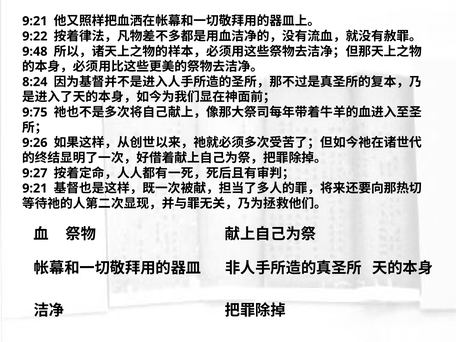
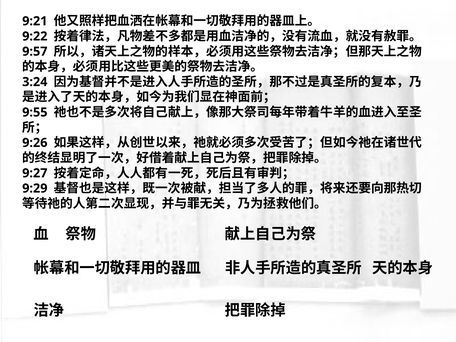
9:48: 9:48 -> 9:57
8:24: 8:24 -> 3:24
9:75: 9:75 -> 9:55
9:21 at (35, 188): 9:21 -> 9:29
